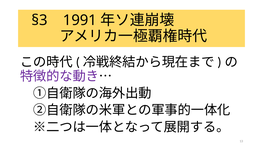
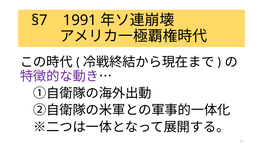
§3: §3 -> §7
